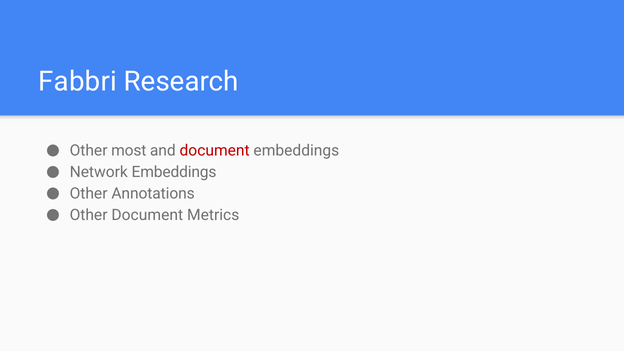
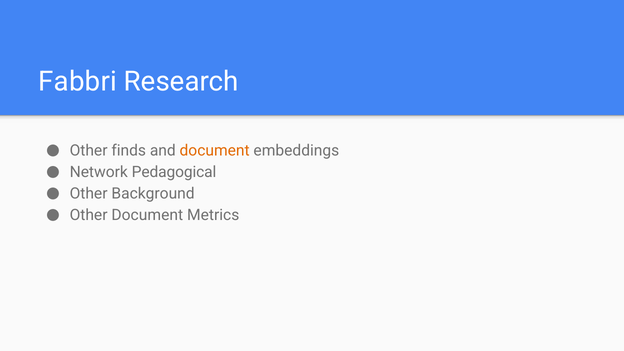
most: most -> finds
document at (215, 150) colour: red -> orange
Network Embeddings: Embeddings -> Pedagogical
Annotations: Annotations -> Background
